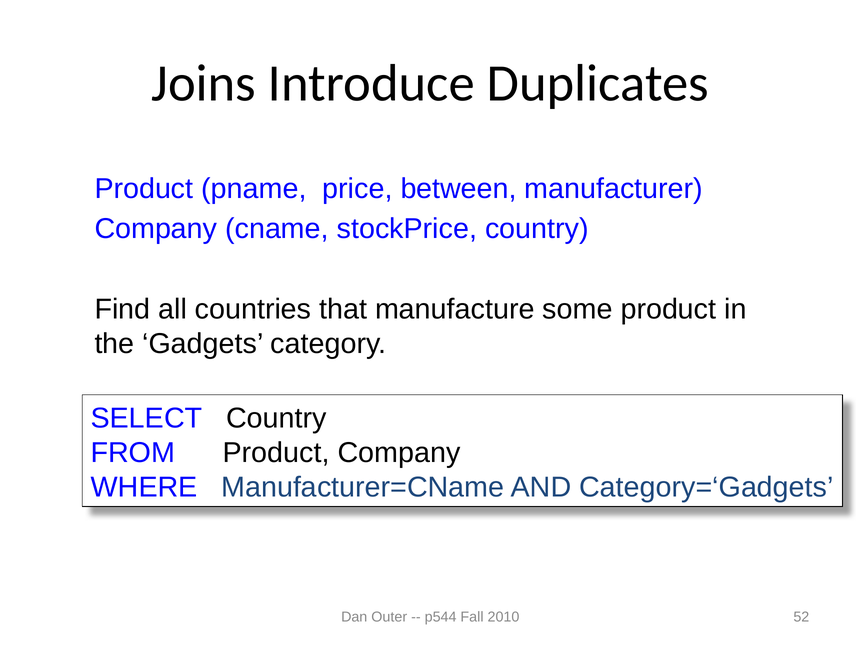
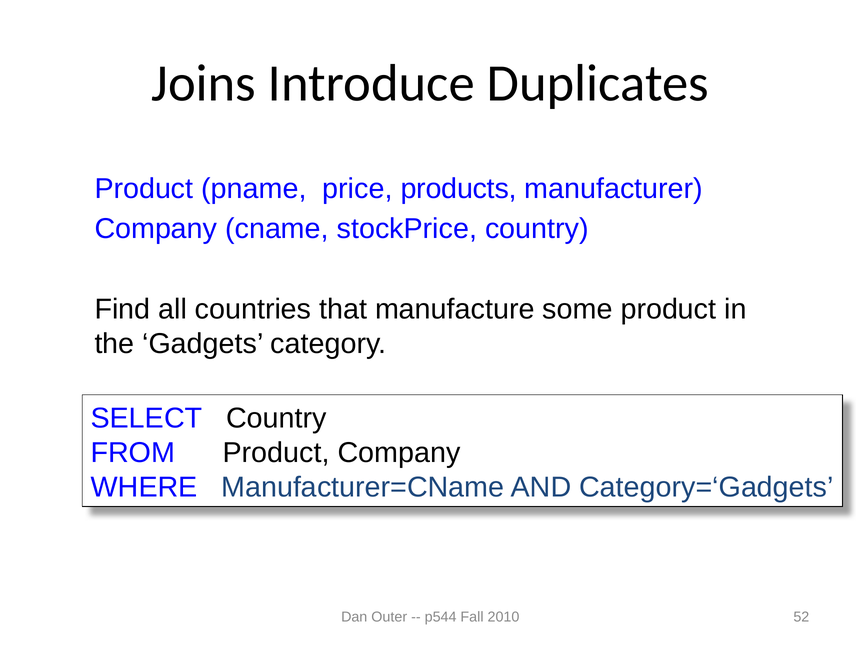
between: between -> products
